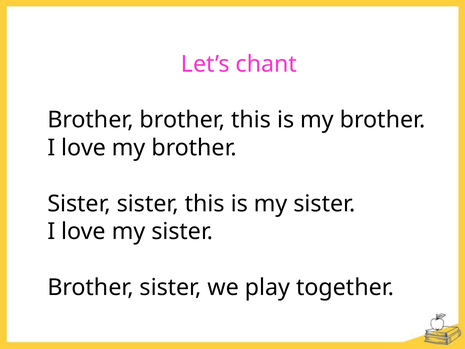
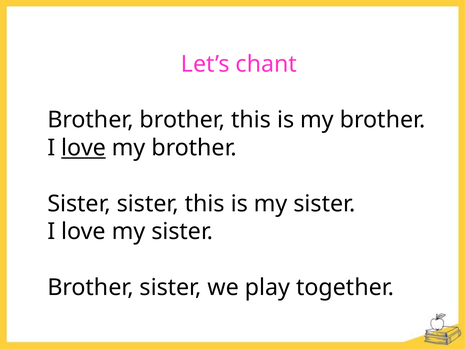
love at (84, 148) underline: none -> present
